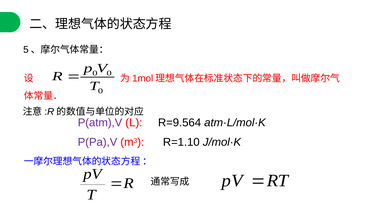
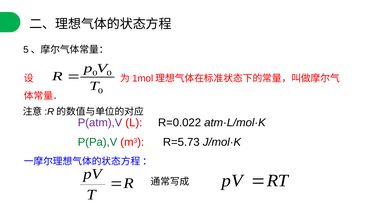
R=9.564: R=9.564 -> R=0.022
P(Pa),V colour: purple -> green
R=1.10: R=1.10 -> R=5.73
